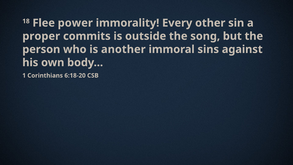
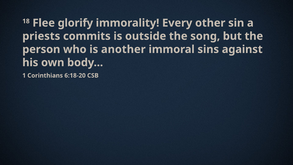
power: power -> glorify
proper: proper -> priests
